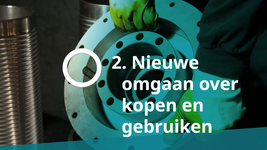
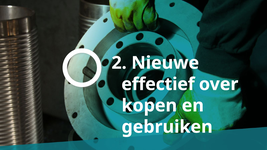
omgaan: omgaan -> effectief
